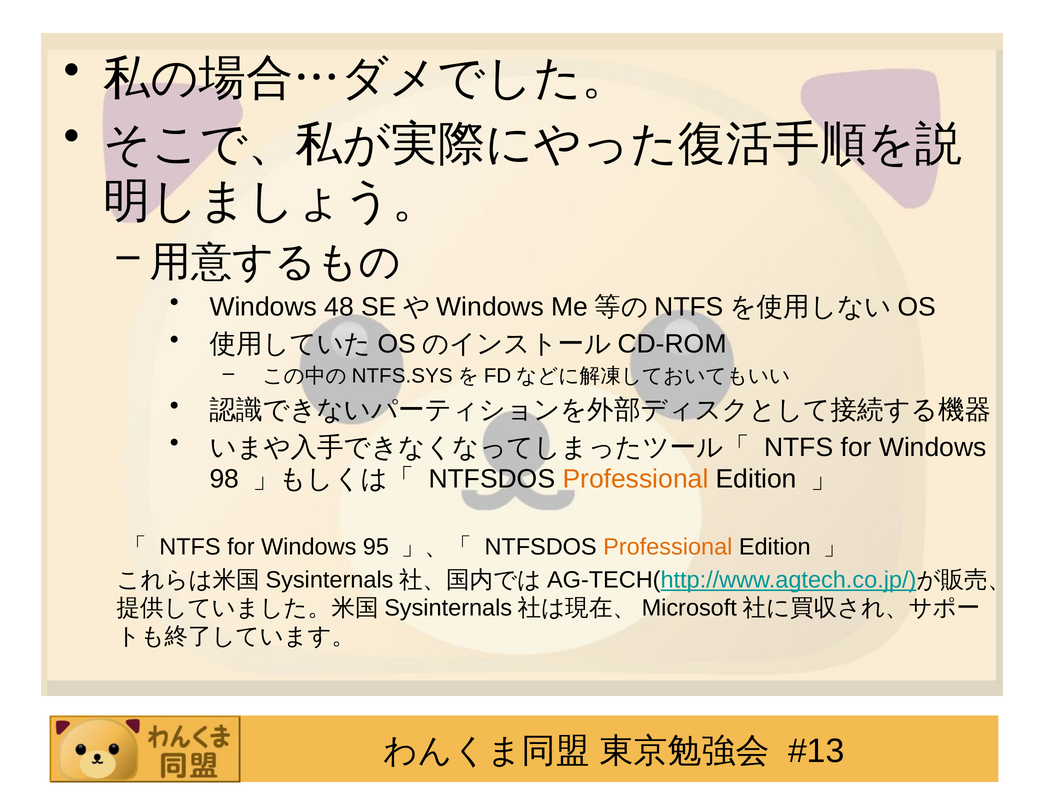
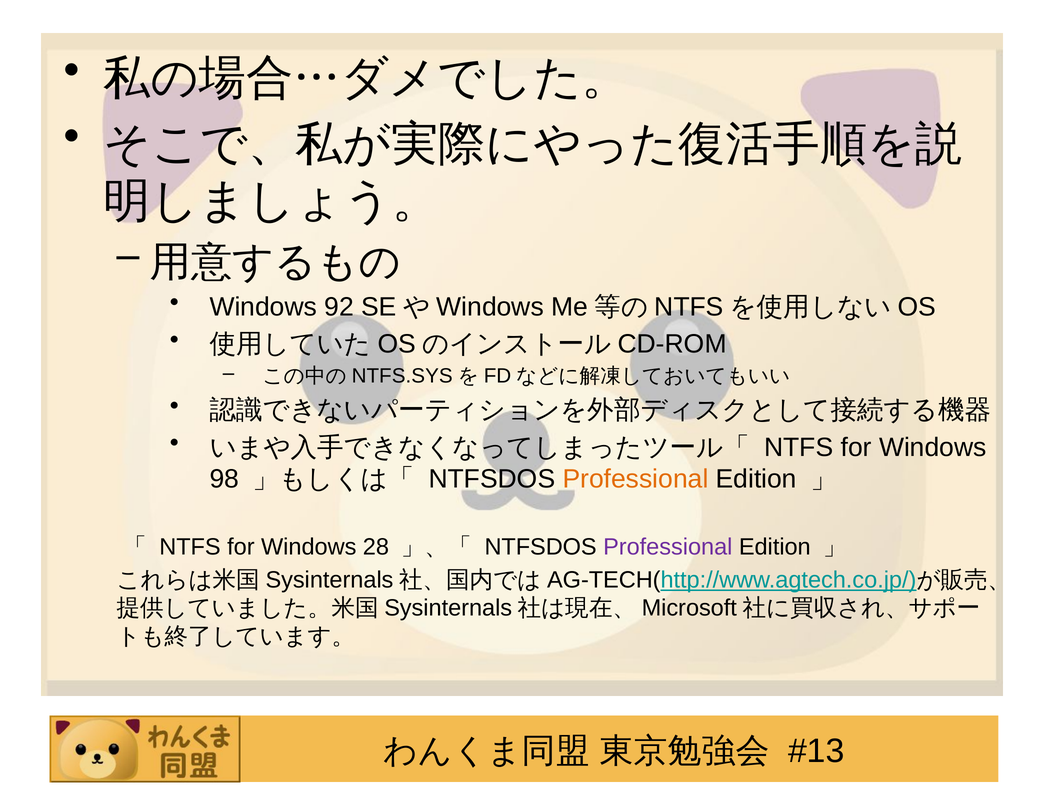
48: 48 -> 92
95: 95 -> 28
Professional at (668, 547) colour: orange -> purple
